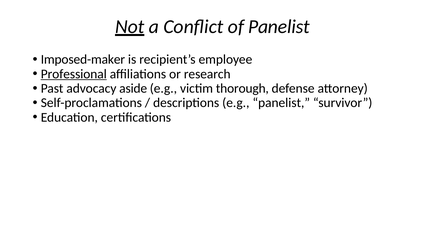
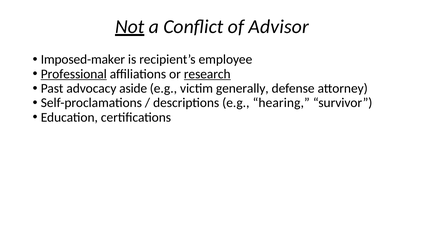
of Panelist: Panelist -> Advisor
research underline: none -> present
thorough: thorough -> generally
e.g panelist: panelist -> hearing
